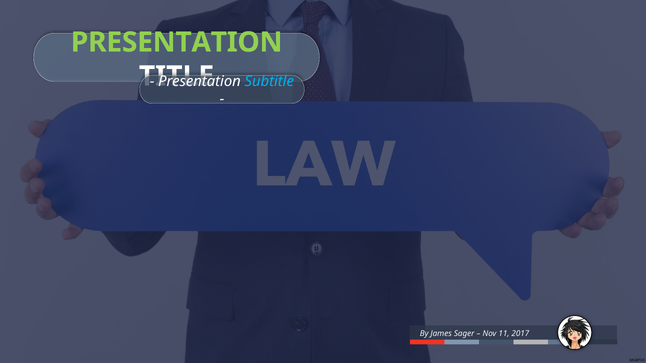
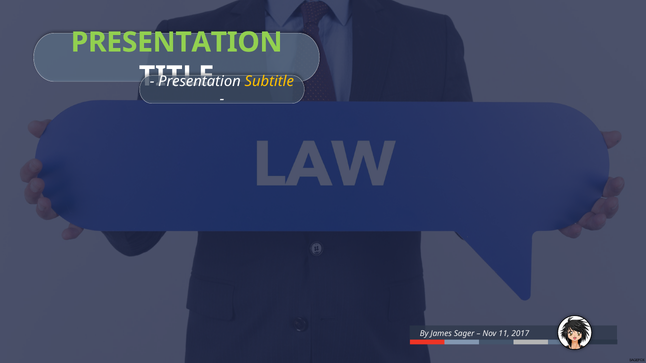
Subtitle colour: light blue -> yellow
